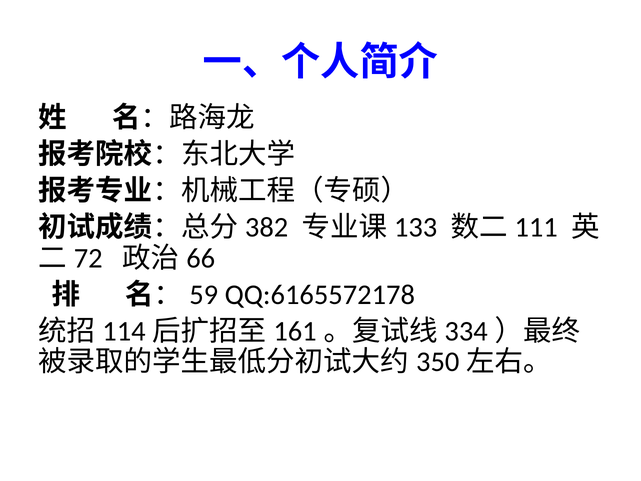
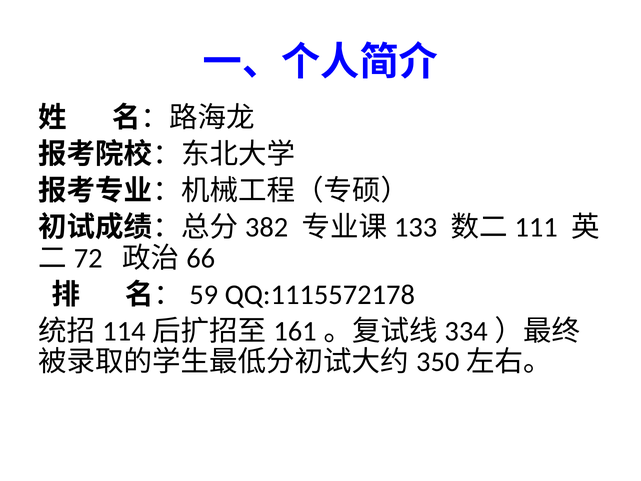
QQ:6165572178: QQ:6165572178 -> QQ:1115572178
